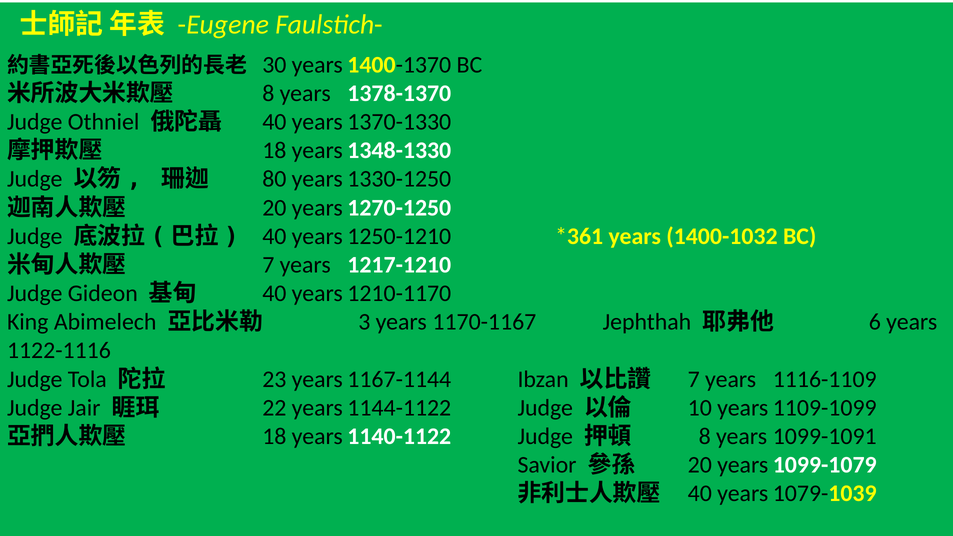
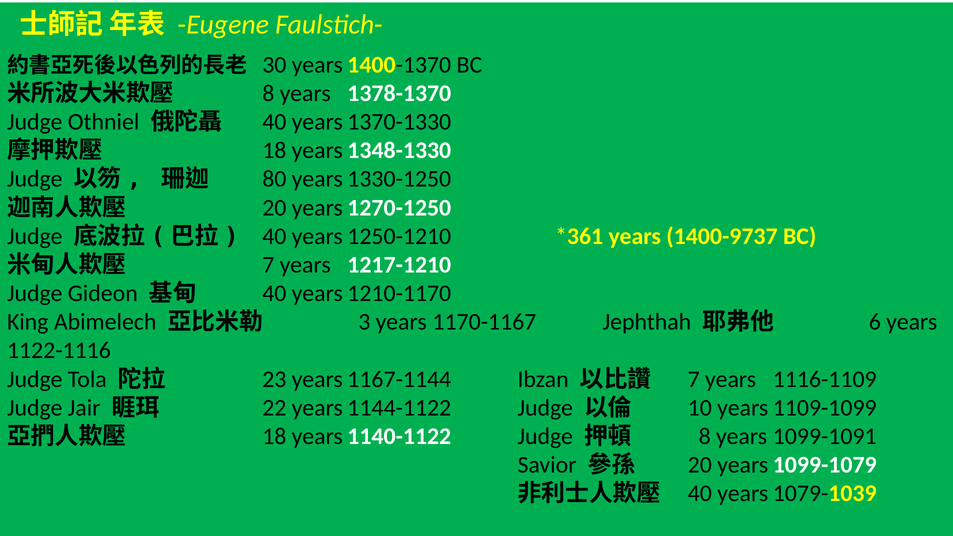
1400-1032: 1400-1032 -> 1400-9737
